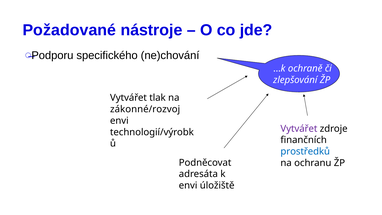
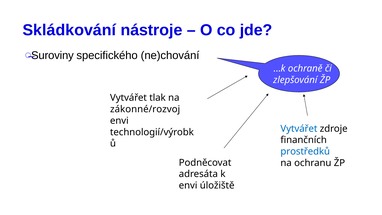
Požadované: Požadované -> Skládkování
Podporu: Podporu -> Suroviny
Vytvářet at (299, 129) colour: purple -> blue
